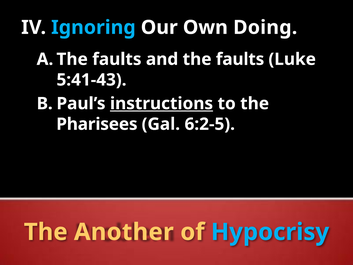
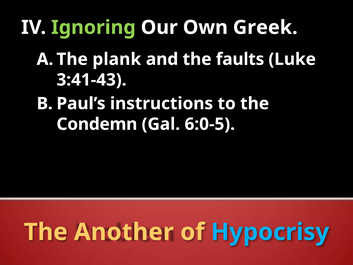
Ignoring colour: light blue -> light green
Doing: Doing -> Greek
faults at (117, 59): faults -> plank
5:41-43: 5:41-43 -> 3:41-43
instructions underline: present -> none
Pharisees: Pharisees -> Condemn
6:2-5: 6:2-5 -> 6:0-5
